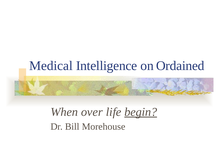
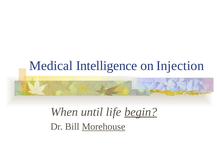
Ordained: Ordained -> Injection
over: over -> until
Morehouse underline: none -> present
